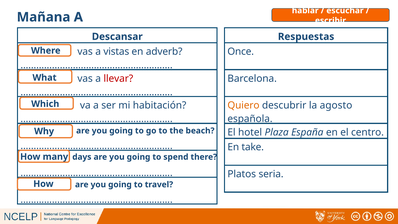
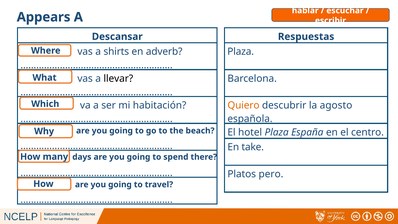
Mañana: Mañana -> Appears
vistas: vistas -> shirts
Once at (241, 52): Once -> Plaza
llevar colour: red -> black
seria: seria -> pero
